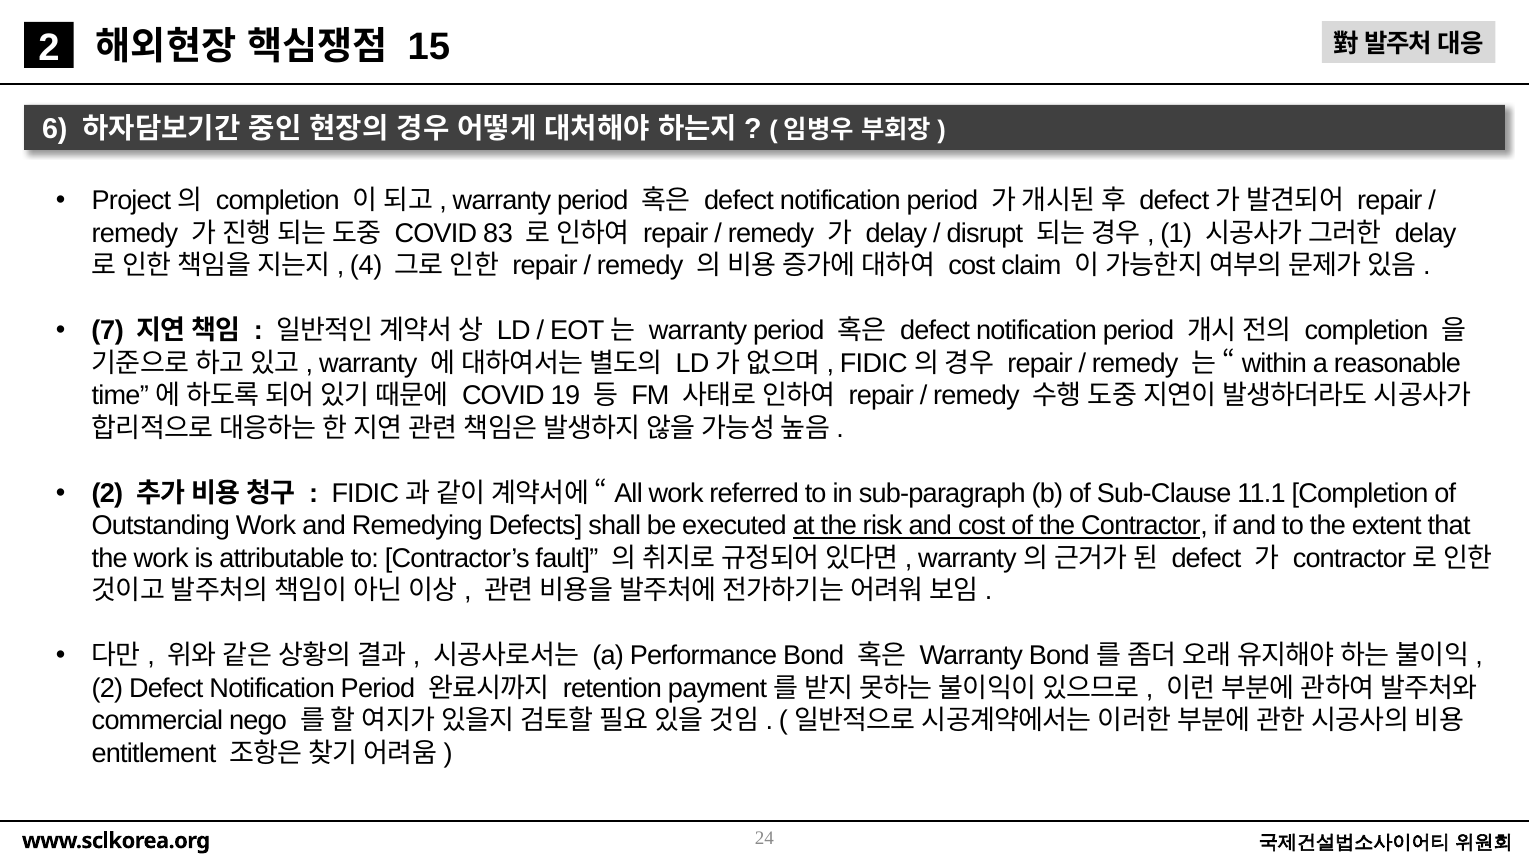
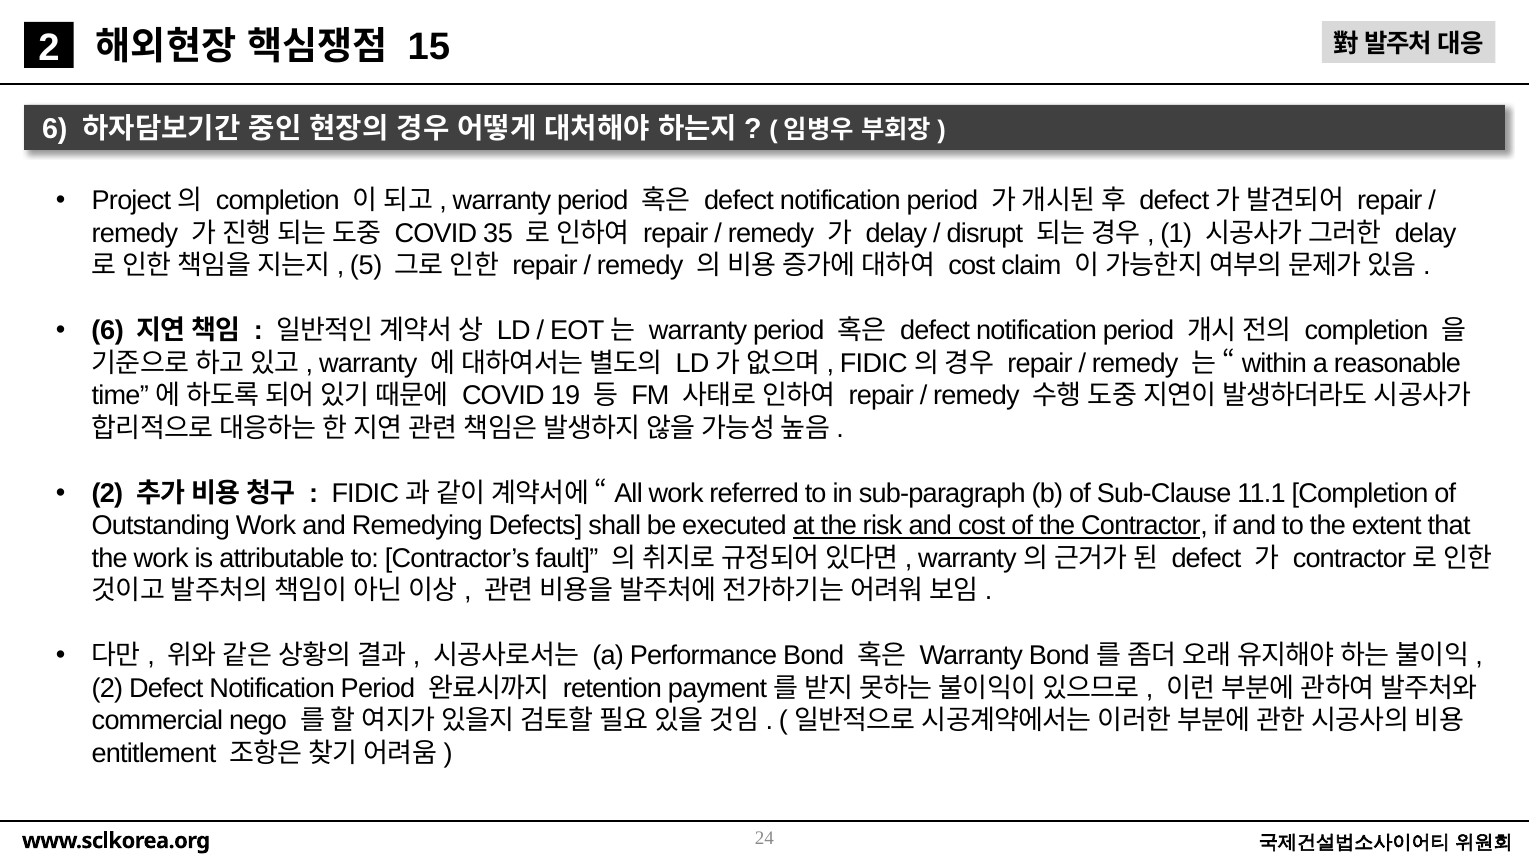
83: 83 -> 35
4: 4 -> 5
7 at (108, 331): 7 -> 6
